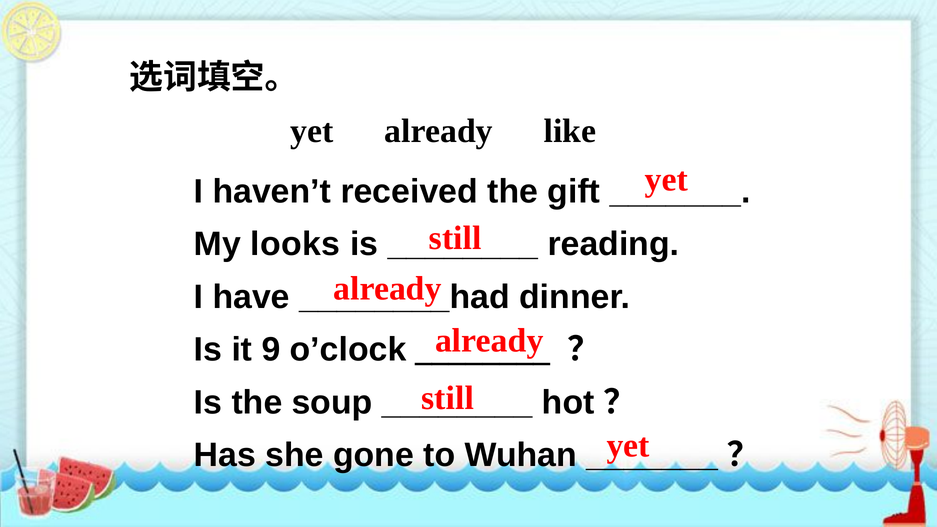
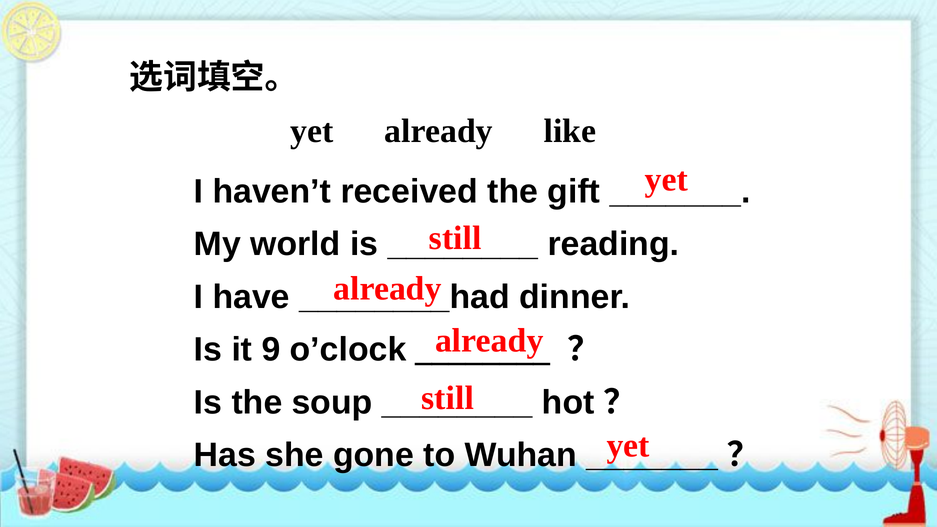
looks: looks -> world
